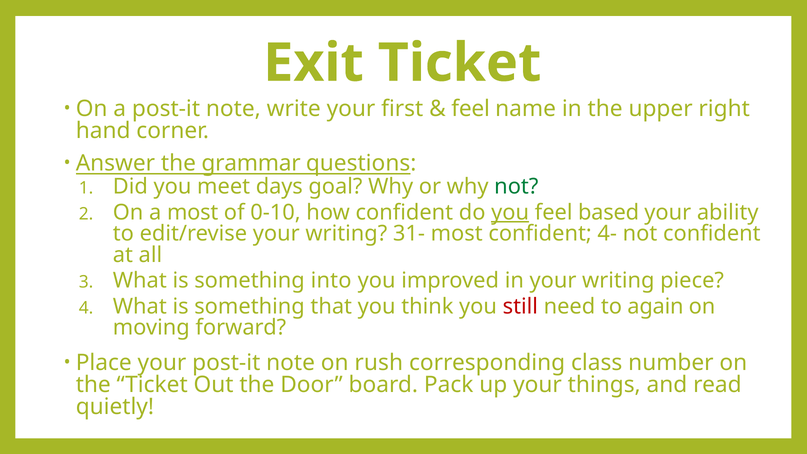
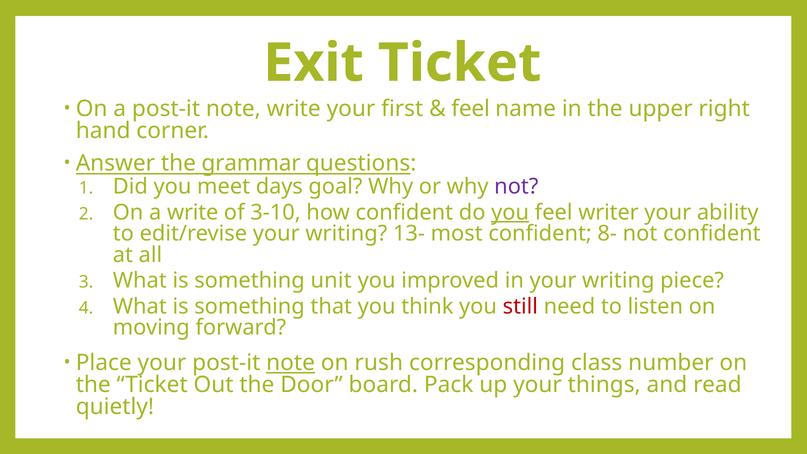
not at (516, 187) colour: green -> purple
a most: most -> write
0-10: 0-10 -> 3-10
based: based -> writer
31-: 31- -> 13-
4-: 4- -> 8-
into: into -> unit
again: again -> listen
note at (291, 363) underline: none -> present
